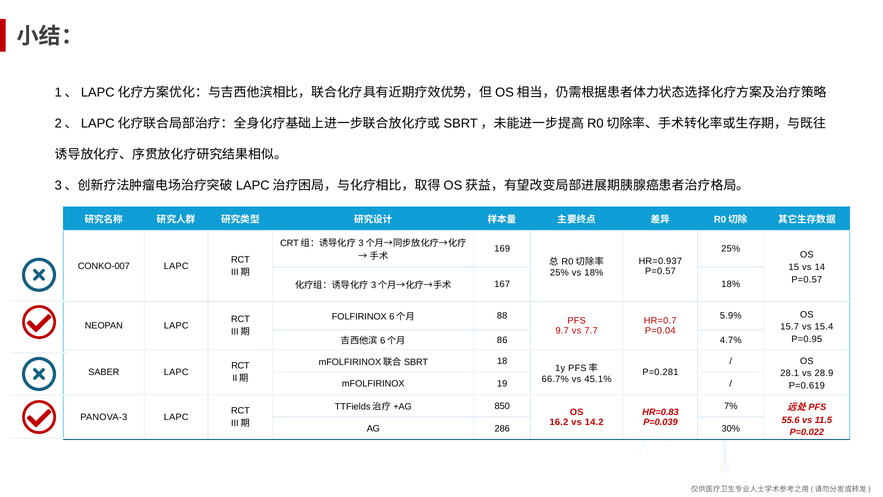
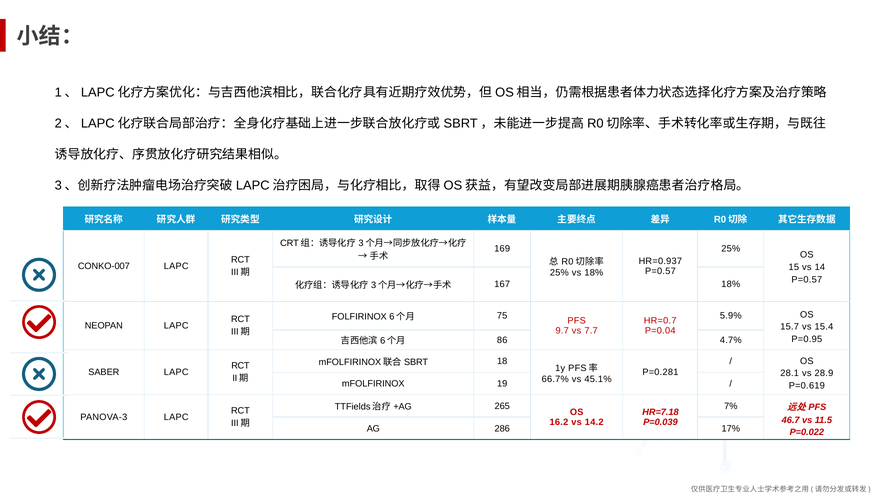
88: 88 -> 75
850: 850 -> 265
HR=0.83: HR=0.83 -> HR=7.18
55.6: 55.6 -> 46.7
30%: 30% -> 17%
